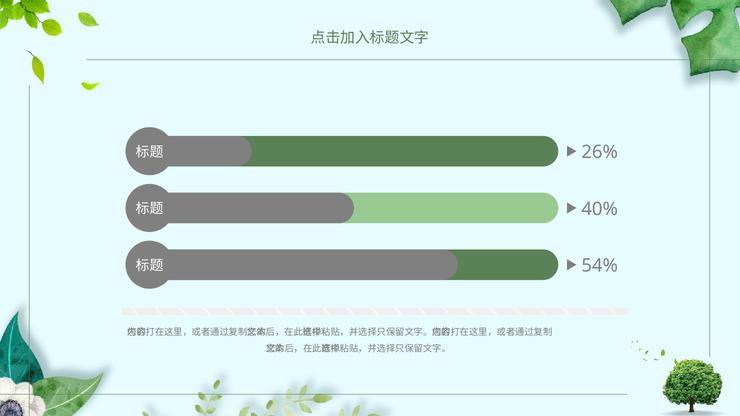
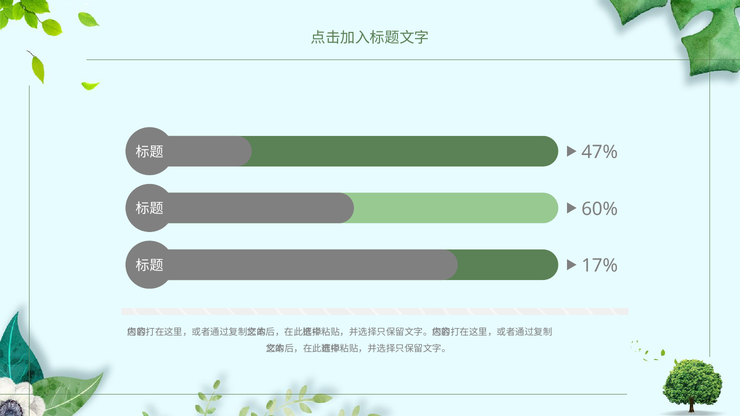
26%: 26% -> 47%
40%: 40% -> 60%
54%: 54% -> 17%
